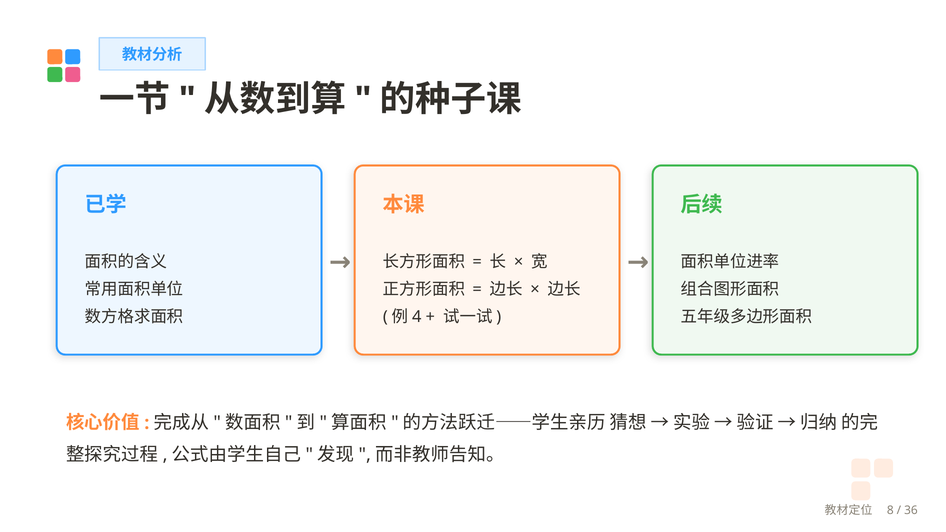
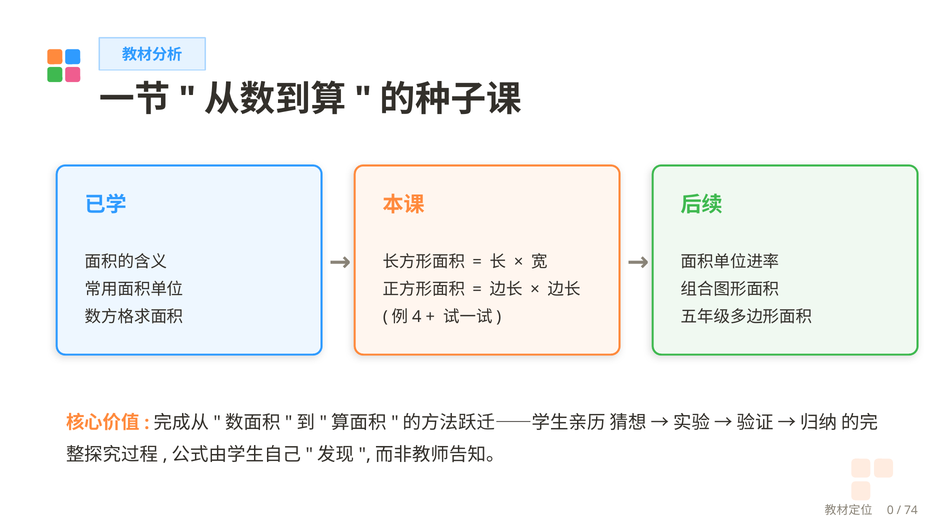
8: 8 -> 0
36: 36 -> 74
